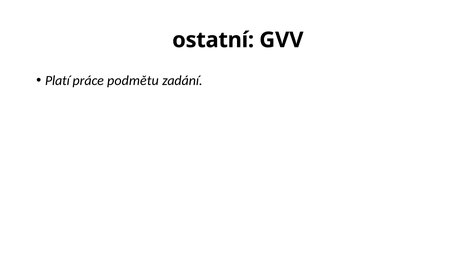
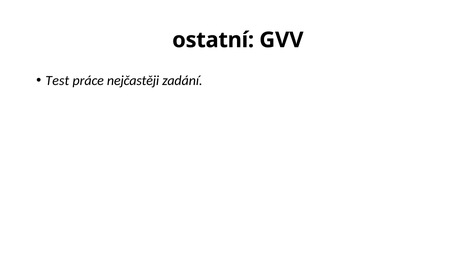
Platí: Platí -> Test
podmětu: podmětu -> nejčastěji
